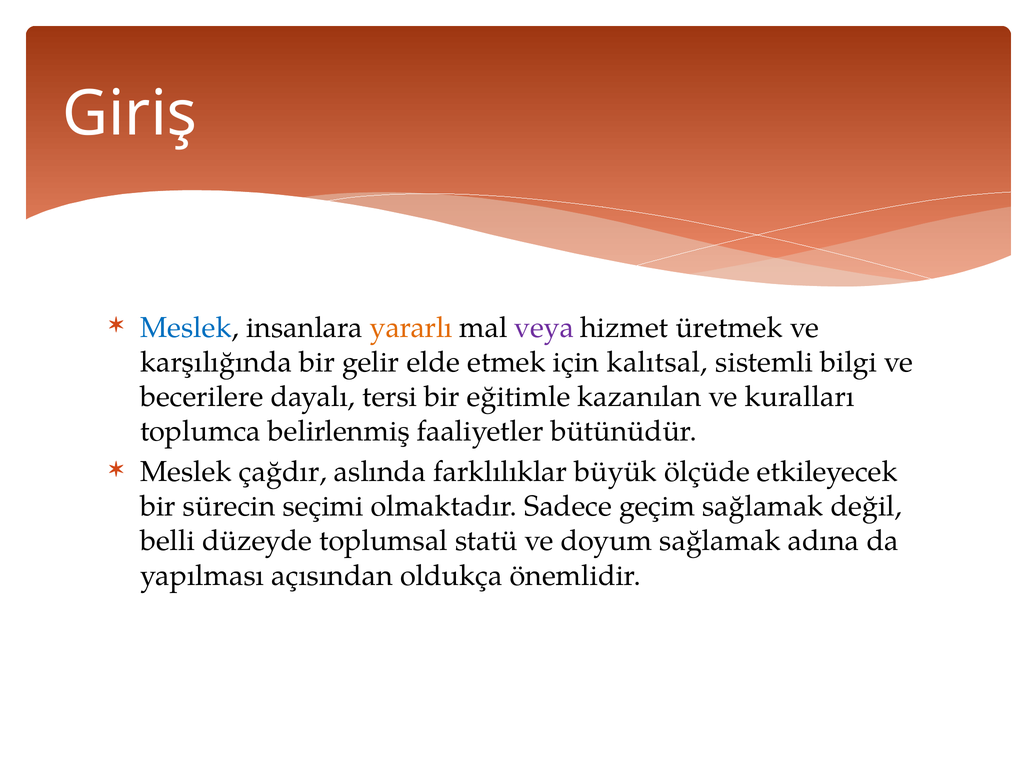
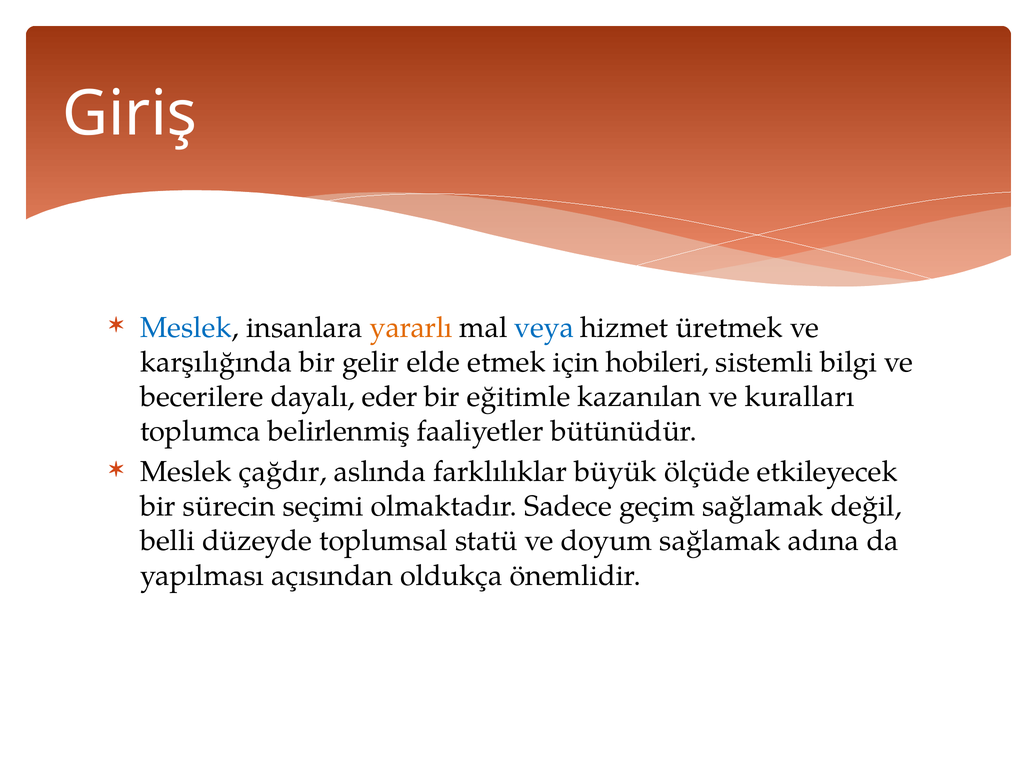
veya colour: purple -> blue
kalıtsal: kalıtsal -> hobileri
tersi: tersi -> eder
